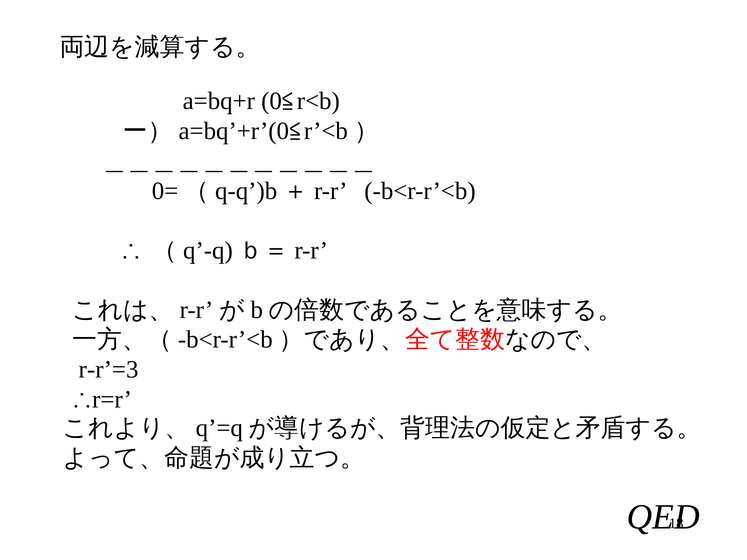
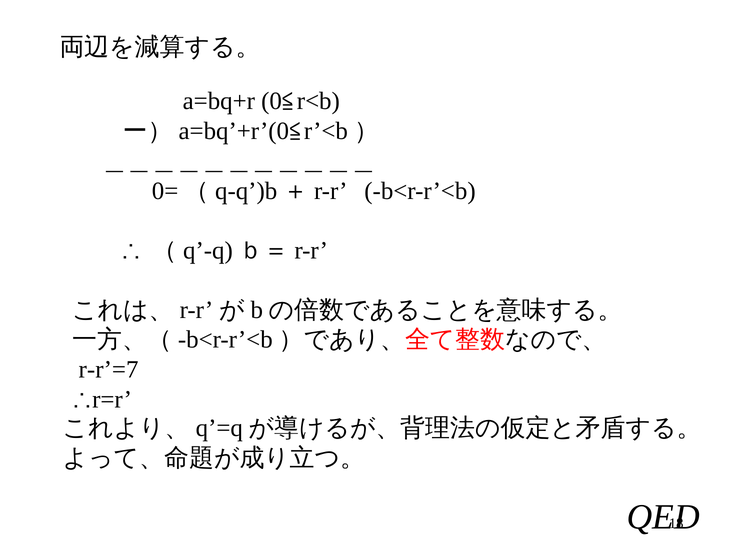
r-r’=3: r-r’=3 -> r-r’=7
